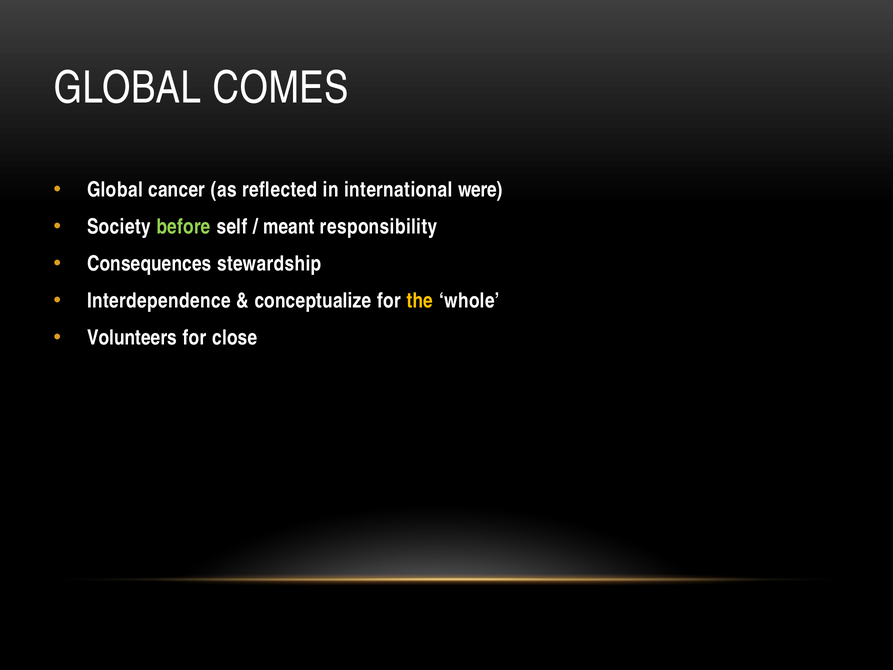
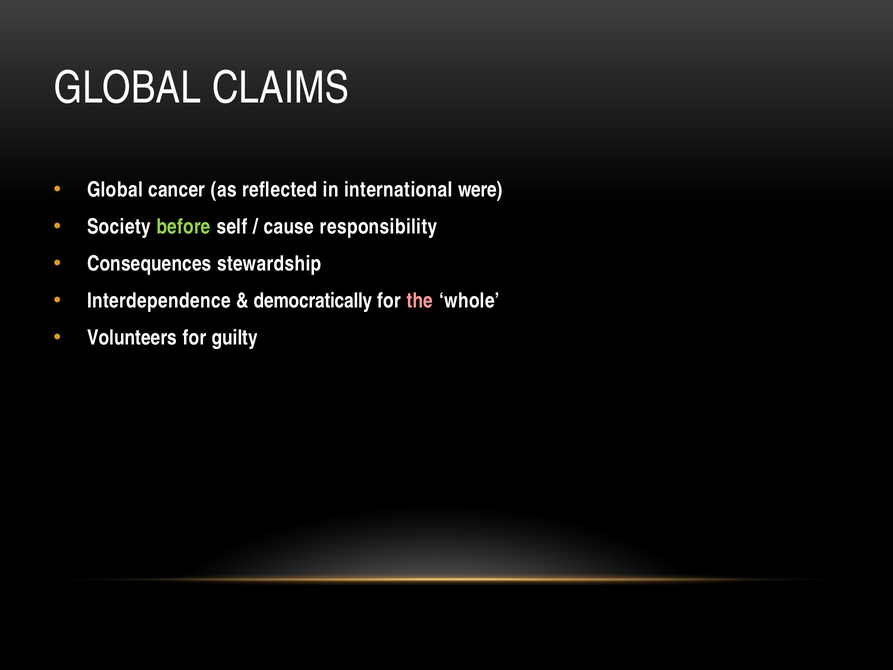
COMES: COMES -> CLAIMS
meant: meant -> cause
conceptualize: conceptualize -> democratically
the colour: yellow -> pink
close: close -> guilty
